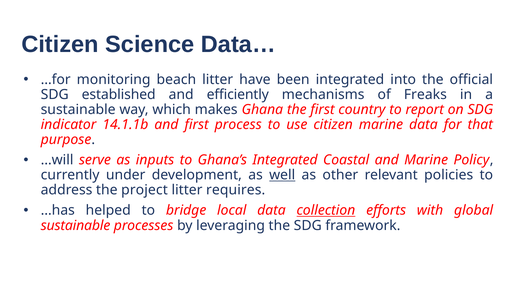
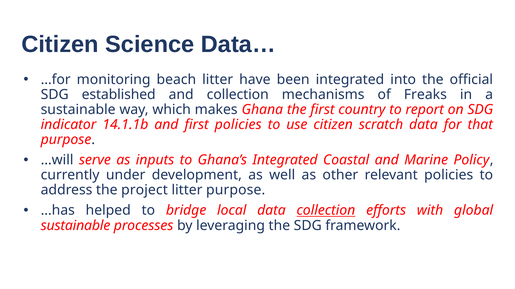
and efficiently: efficiently -> collection
first process: process -> policies
citizen marine: marine -> scratch
well underline: present -> none
litter requires: requires -> purpose
